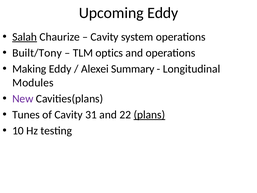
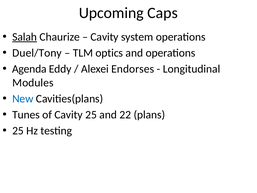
Upcoming Eddy: Eddy -> Caps
Built/Tony: Built/Tony -> Duel/Tony
Making: Making -> Agenda
Summary: Summary -> Endorses
New colour: purple -> blue
Cavity 31: 31 -> 25
plans underline: present -> none
10 at (18, 131): 10 -> 25
